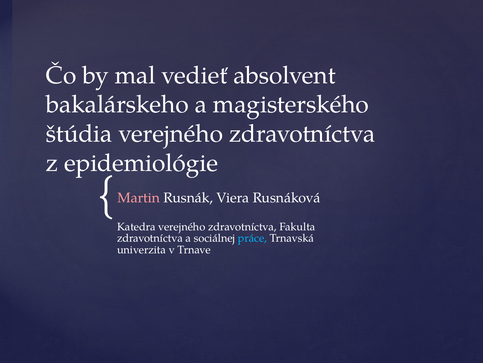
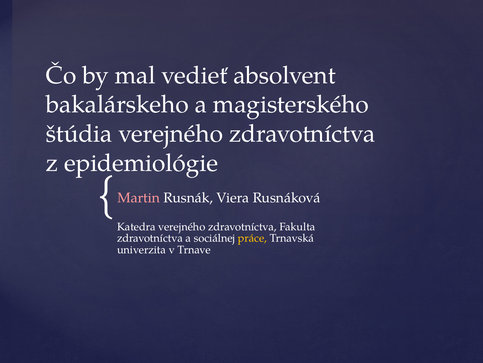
práce colour: light blue -> yellow
